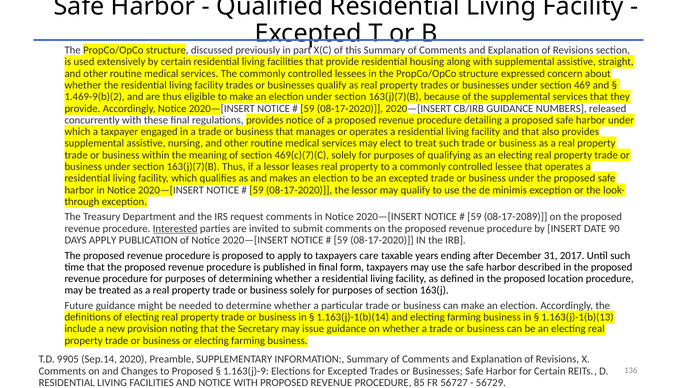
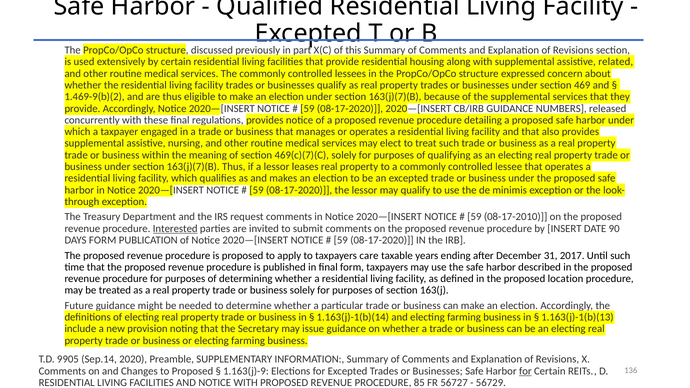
straight: straight -> related
08-17-2089: 08-17-2089 -> 08-17-2010
DAYS APPLY: APPLY -> FORM
for at (525, 371) underline: none -> present
